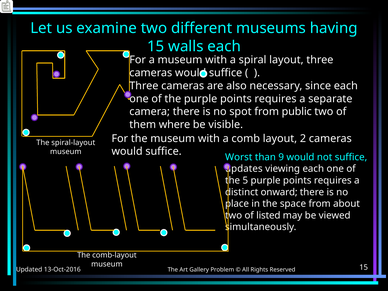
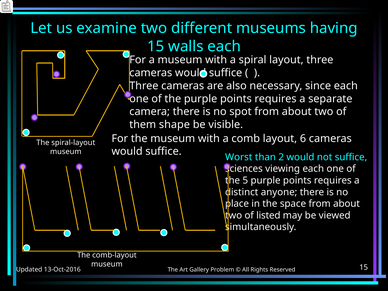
spot from public: public -> about
where: where -> shape
2: 2 -> 6
9: 9 -> 2
updates: updates -> sciences
onward: onward -> anyone
